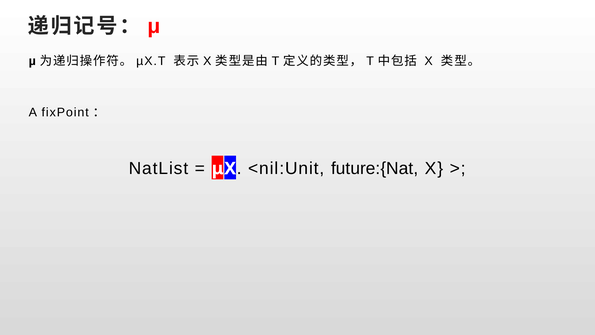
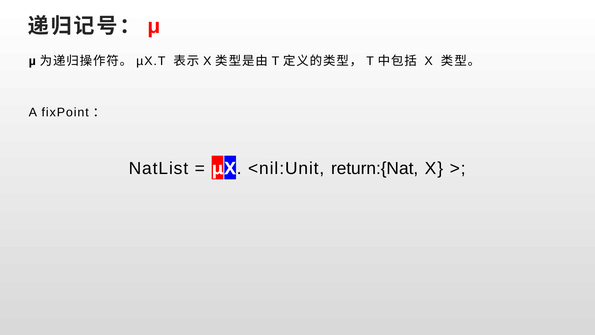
future:{Nat: future:{Nat -> return:{Nat
